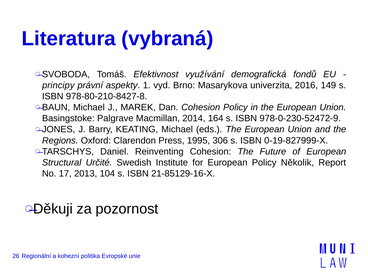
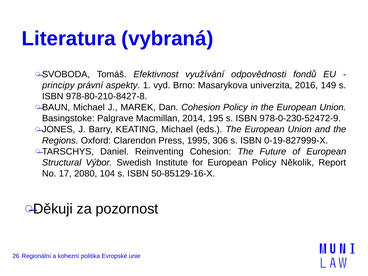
demografická: demografická -> odpovědnosti
164: 164 -> 195
Určité: Určité -> Výbor
2013: 2013 -> 2080
21-85129-16-X: 21-85129-16-X -> 50-85129-16-X
